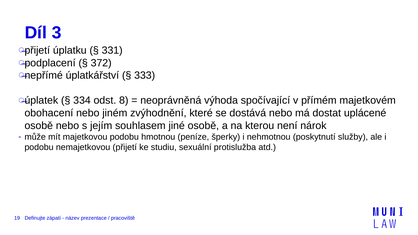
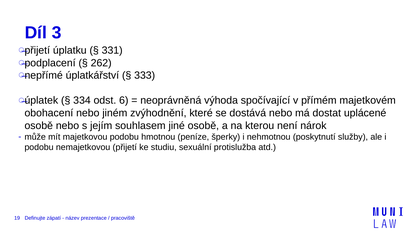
372: 372 -> 262
8: 8 -> 6
